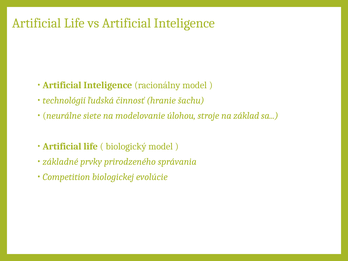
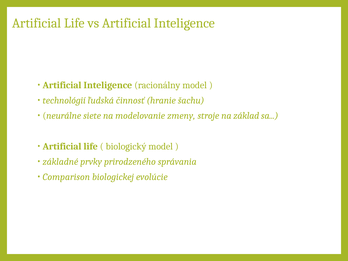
úlohou: úlohou -> zmeny
Competition: Competition -> Comparison
